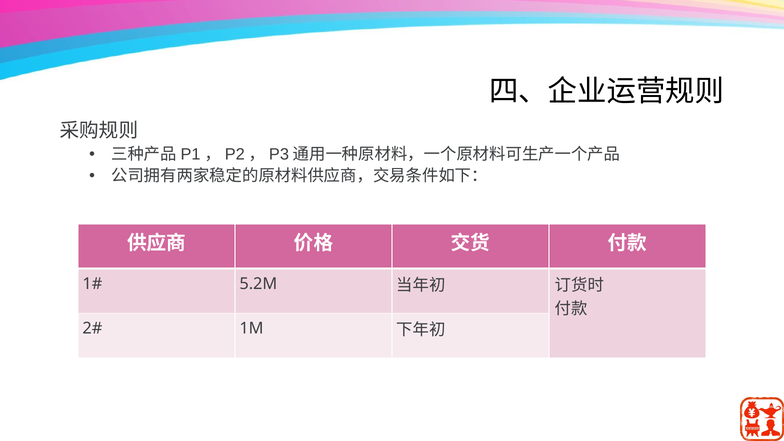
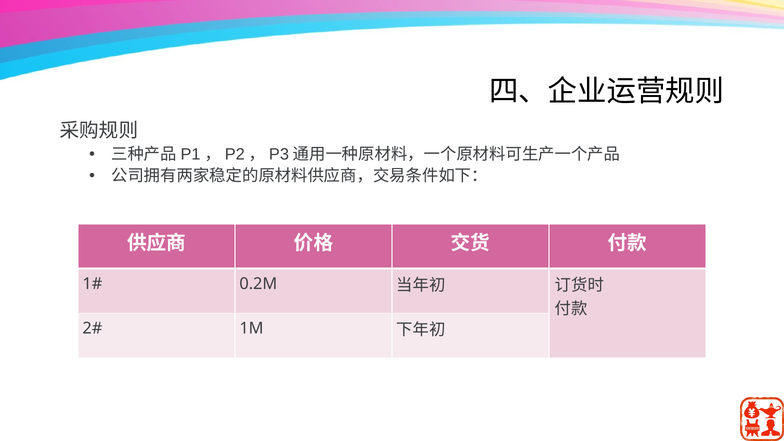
5.2M: 5.2M -> 0.2M
